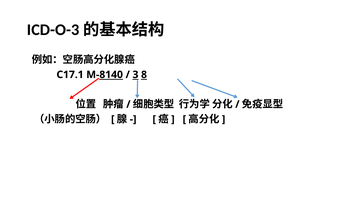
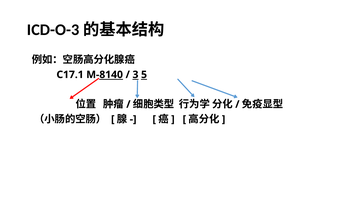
8: 8 -> 5
